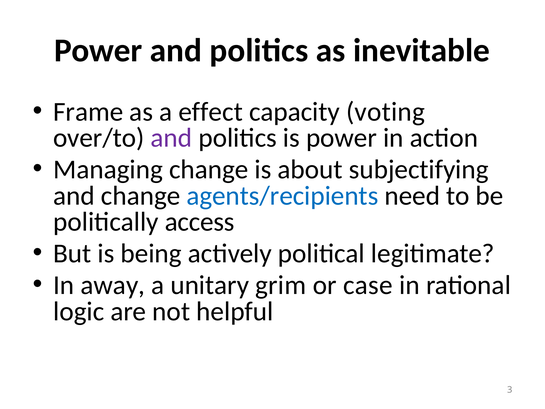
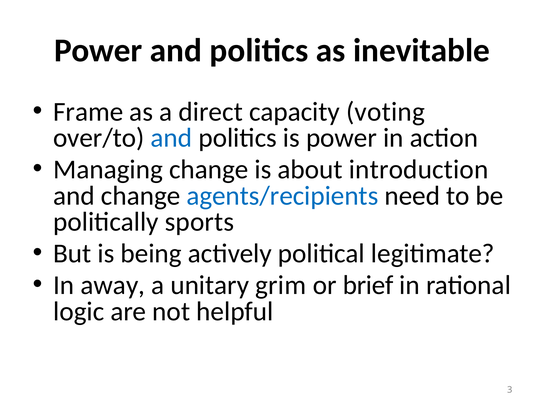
effect: effect -> direct
and at (171, 138) colour: purple -> blue
subjectifying: subjectifying -> introduction
access: access -> sports
case: case -> brief
